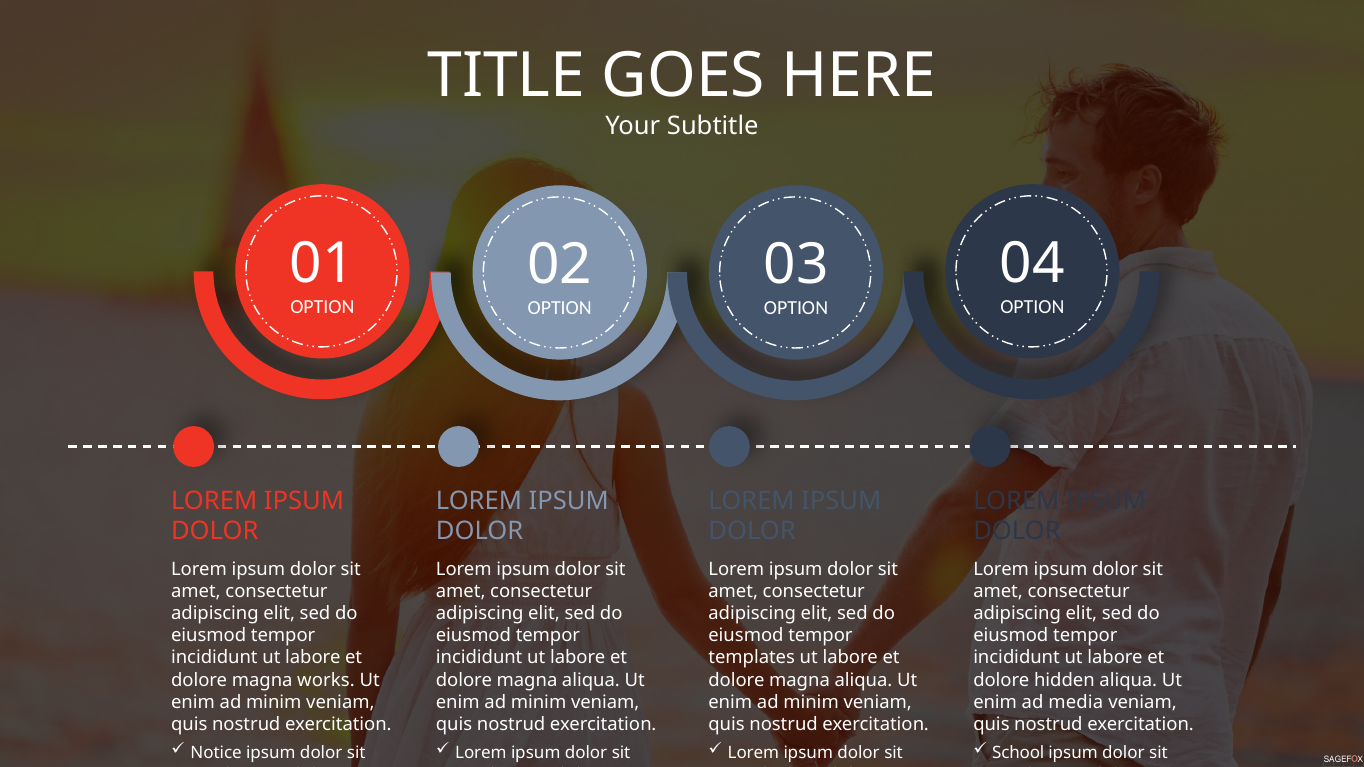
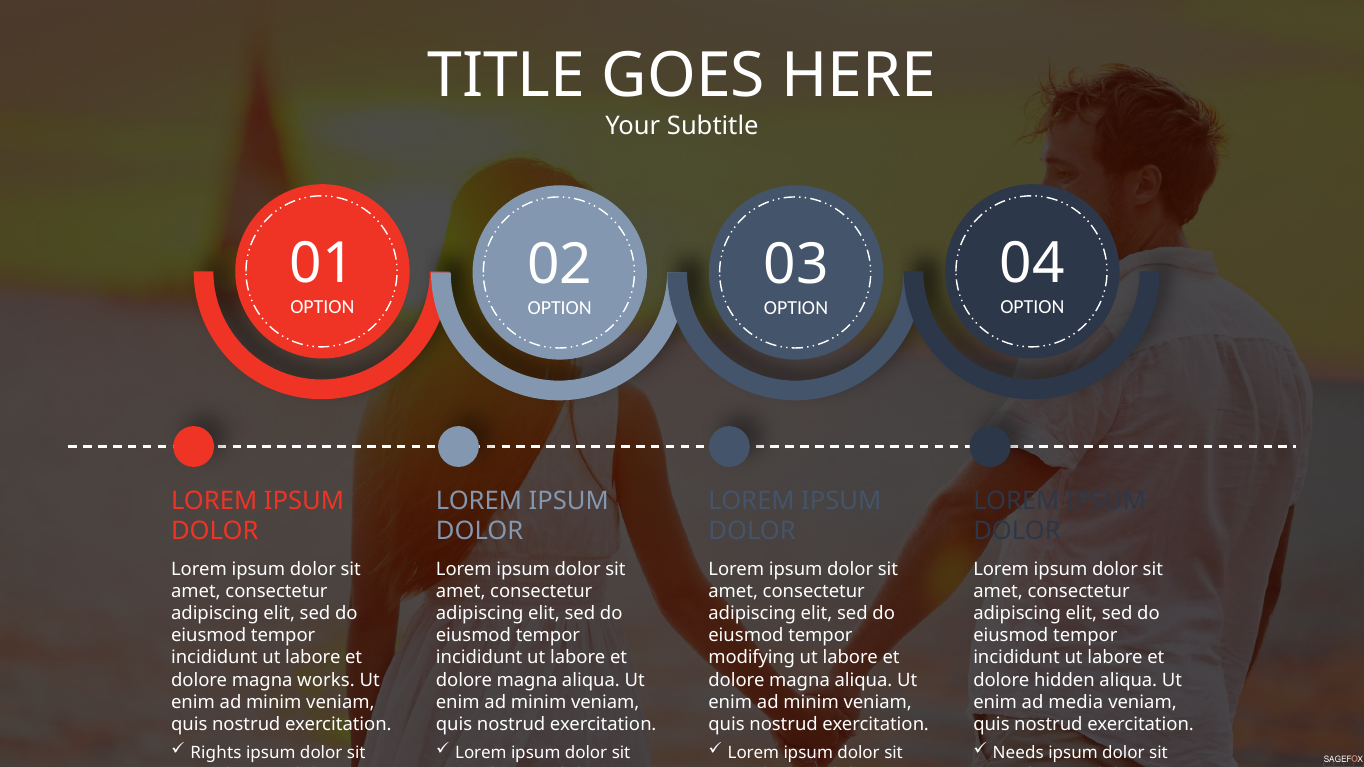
templates: templates -> modifying
Notice: Notice -> Rights
School: School -> Needs
